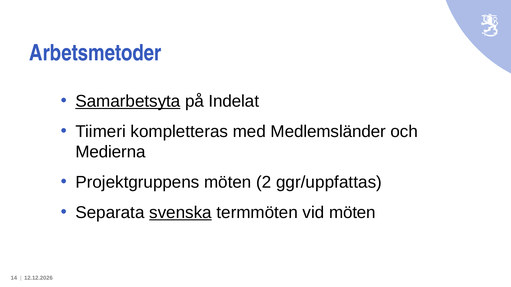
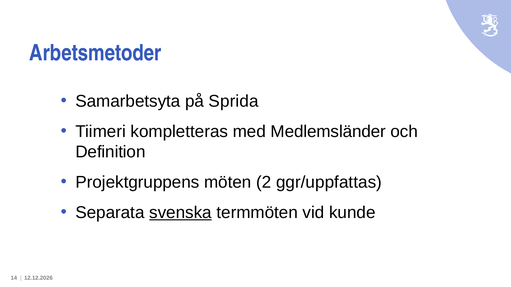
Samarbetsyta underline: present -> none
Indelat: Indelat -> Sprida
Medierna: Medierna -> Definition
vid möten: möten -> kunde
